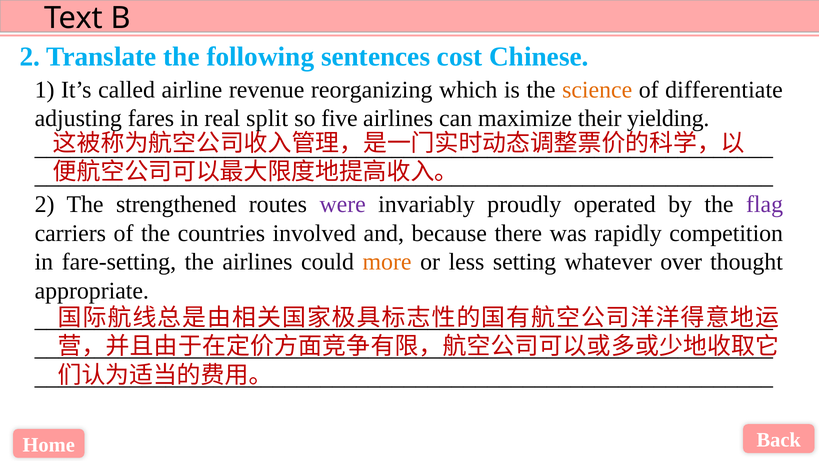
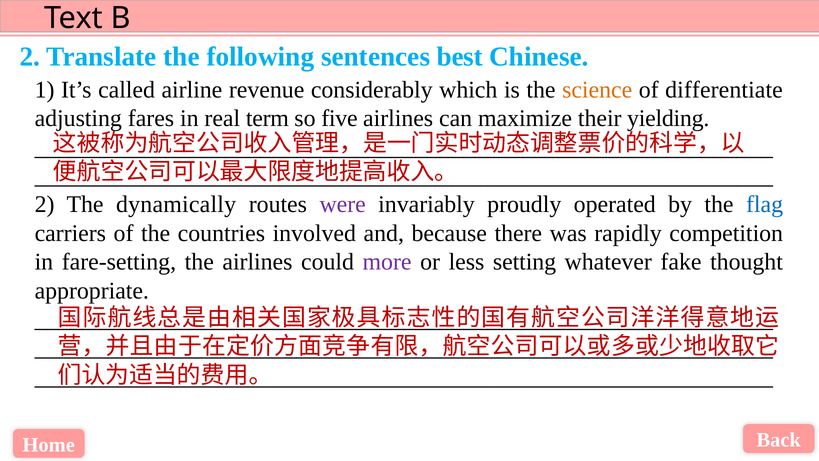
cost: cost -> best
reorganizing: reorganizing -> considerably
split: split -> term
strengthened: strengthened -> dynamically
flag colour: purple -> blue
more colour: orange -> purple
over: over -> fake
